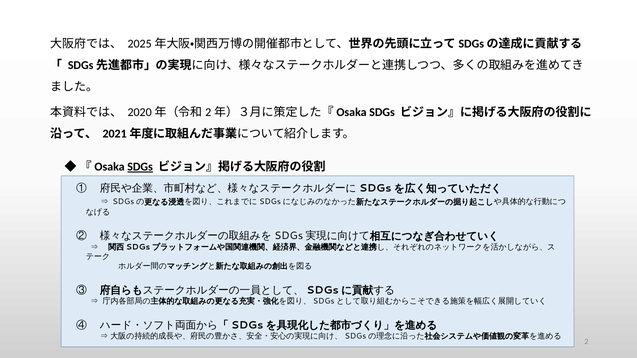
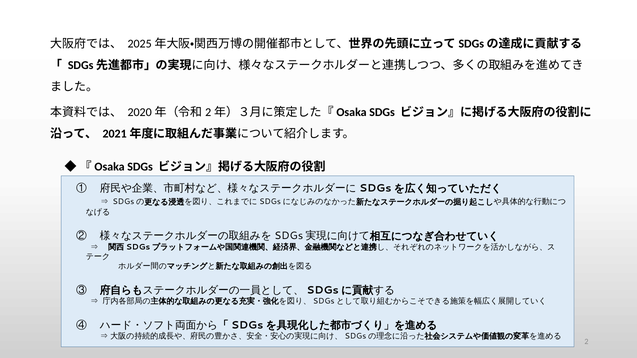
SDGs at (140, 167) underline: present -> none
